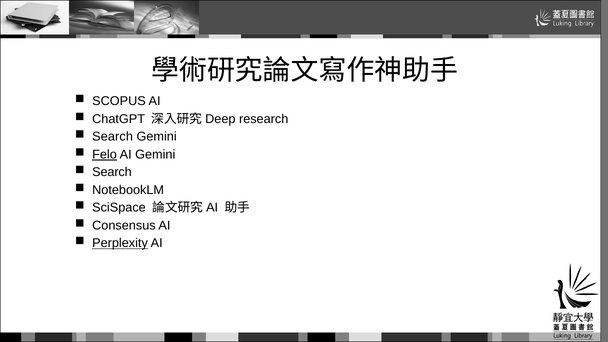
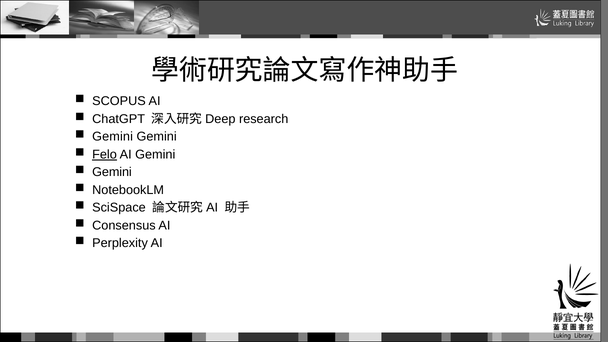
Search at (113, 137): Search -> Gemini
Search at (112, 172): Search -> Gemini
Perplexity underline: present -> none
